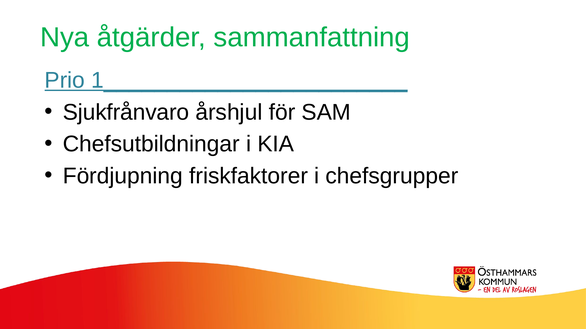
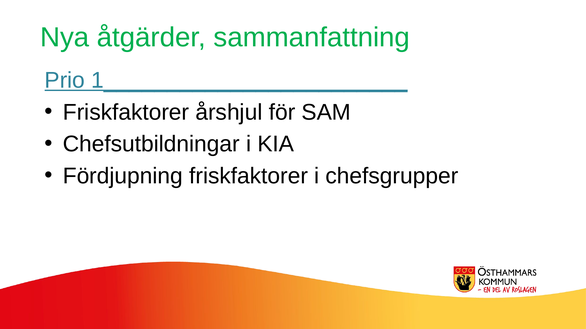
Sjukfrånvaro at (126, 112): Sjukfrånvaro -> Friskfaktorer
